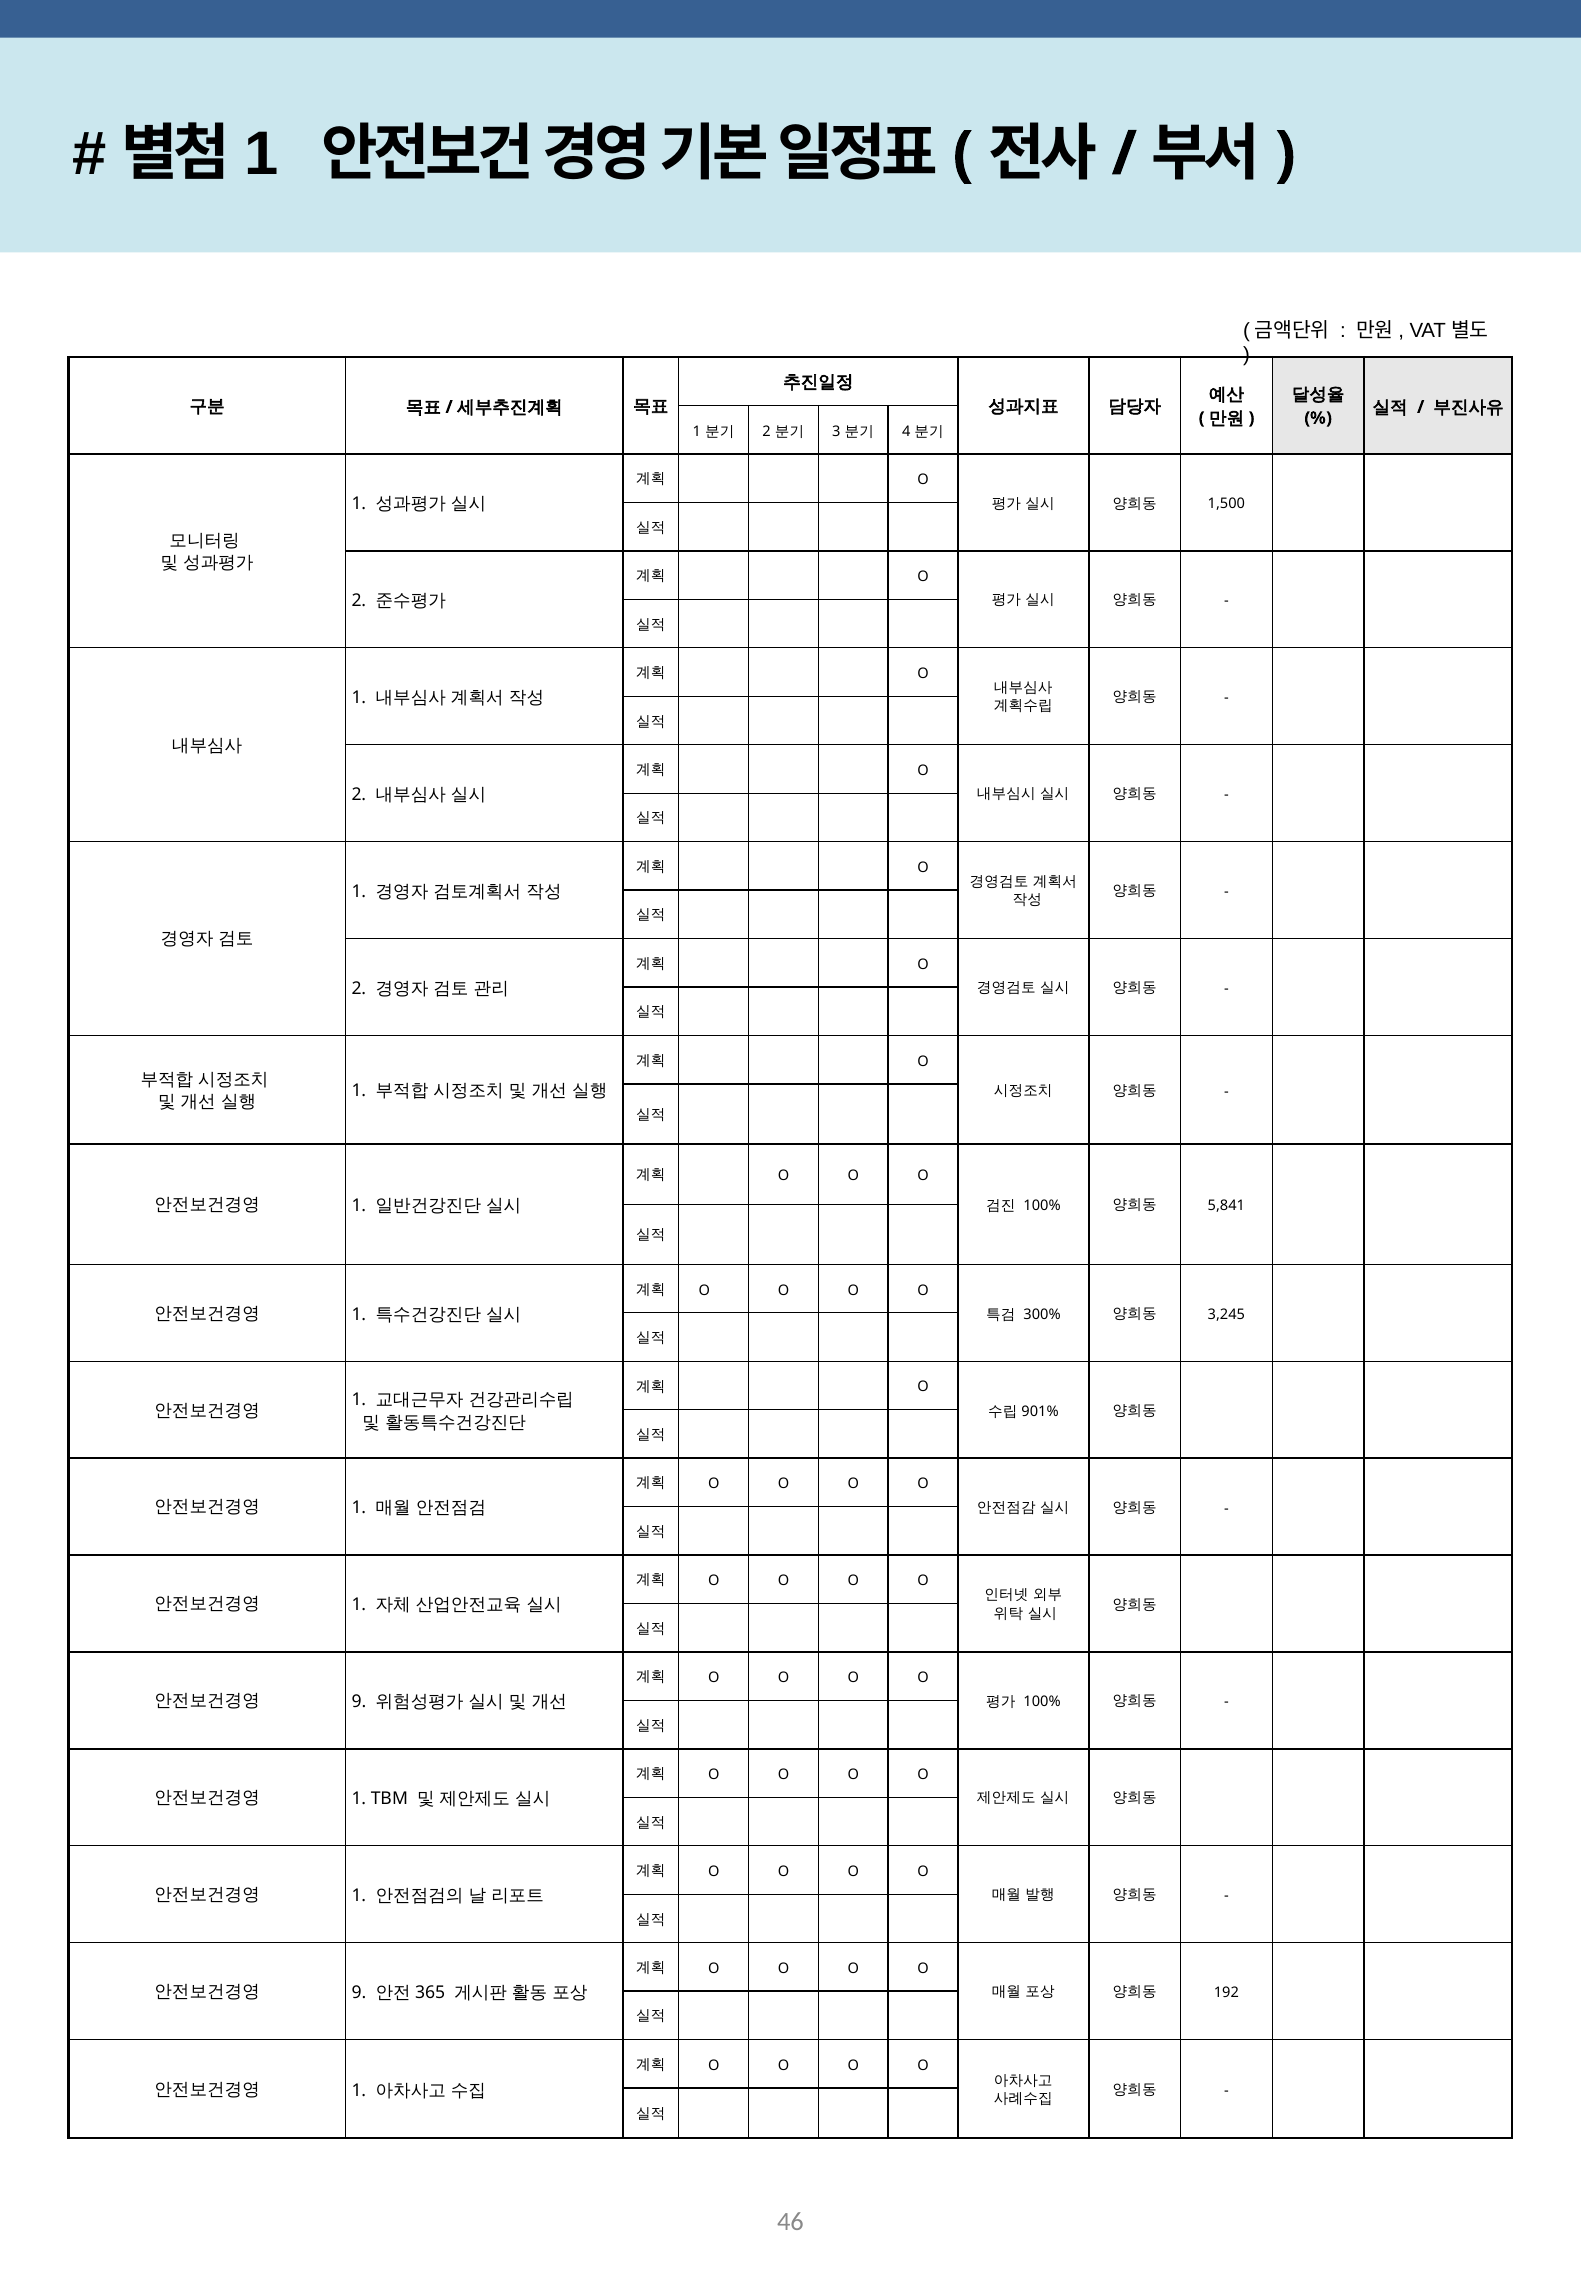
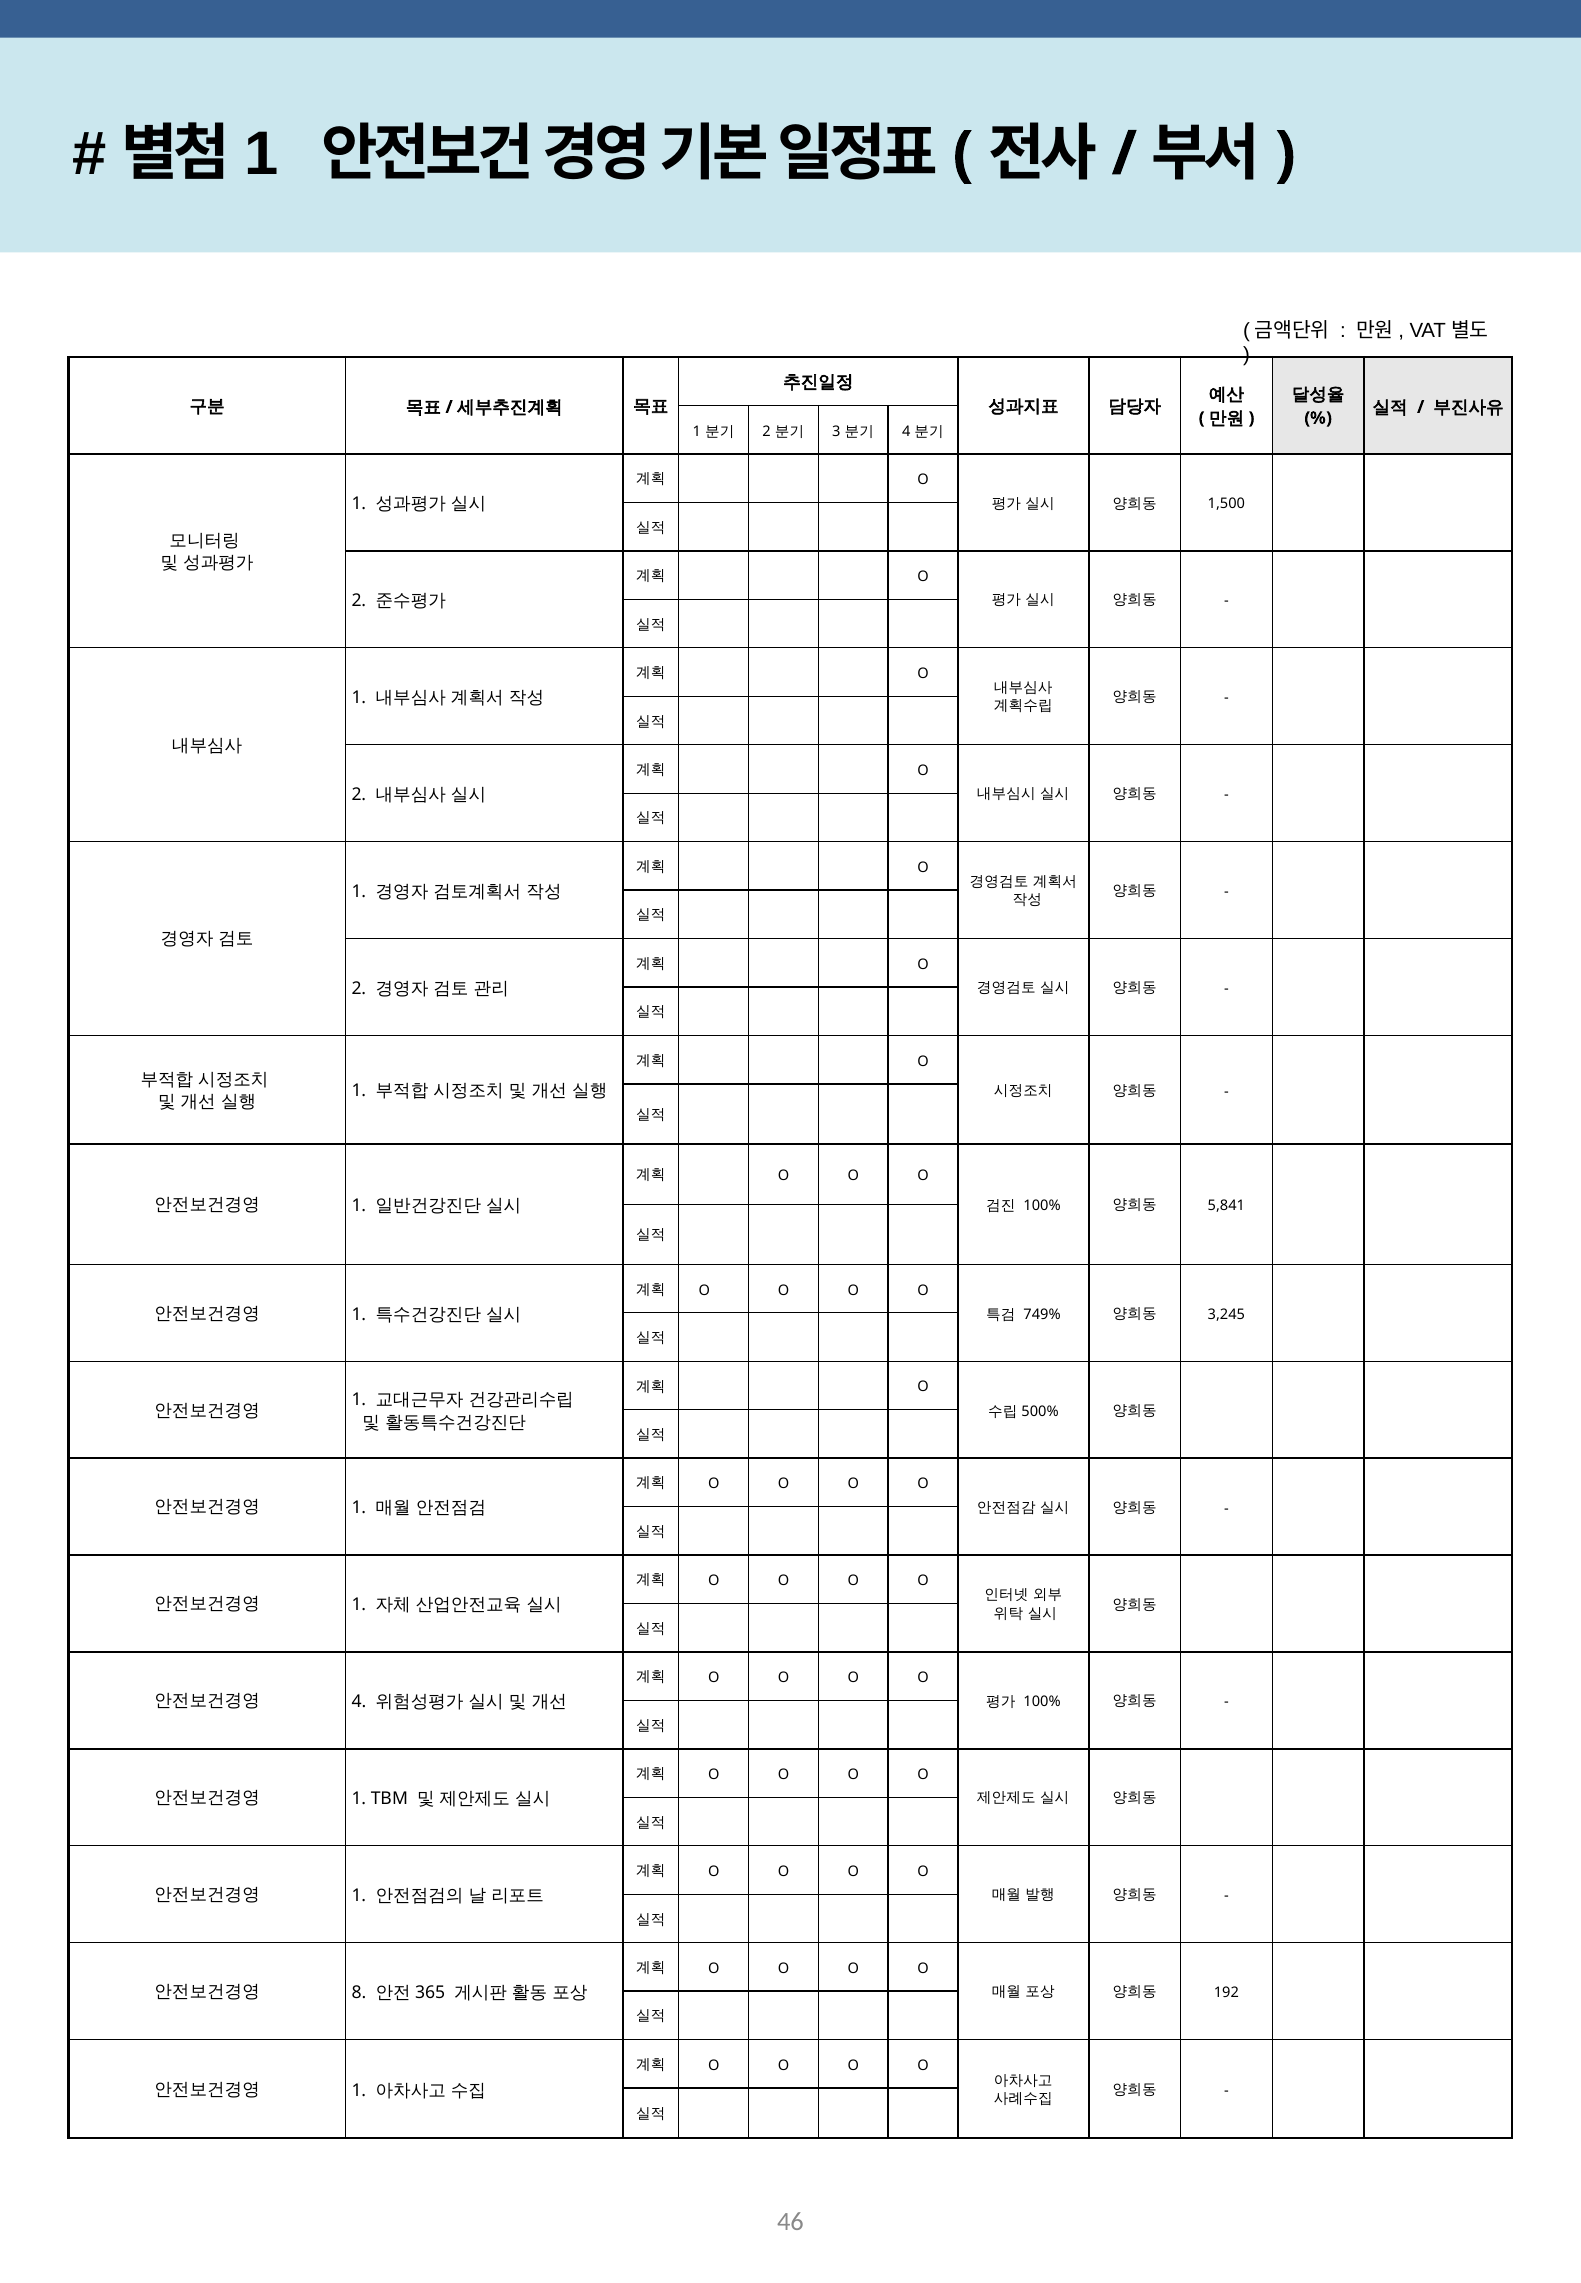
300%: 300% -> 749%
901%: 901% -> 500%
9 at (359, 1702): 9 -> 4
9 at (359, 1993): 9 -> 8
